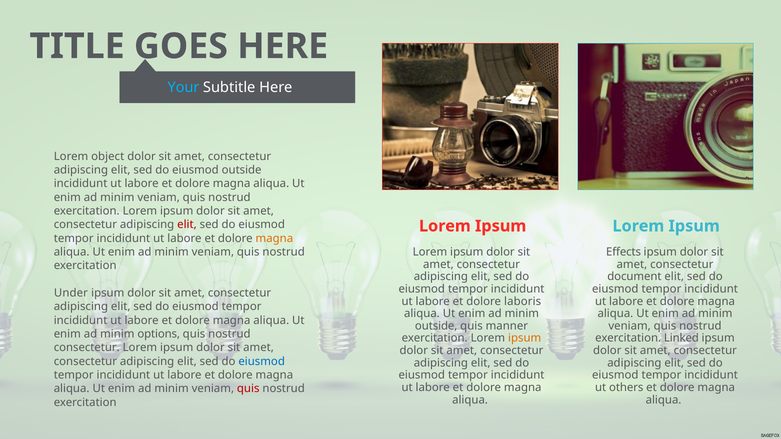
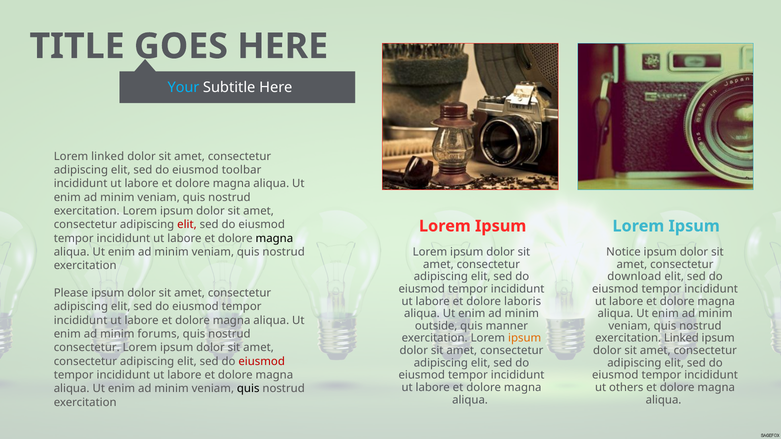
Lorem object: object -> linked
eiusmod outside: outside -> toolbar
magna at (274, 239) colour: orange -> black
Effects: Effects -> Notice
document: document -> download
Under: Under -> Please
options: options -> forums
eiusmod at (262, 362) colour: blue -> red
quis at (248, 389) colour: red -> black
